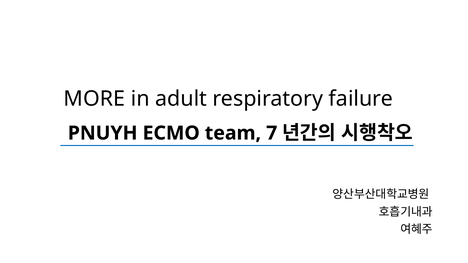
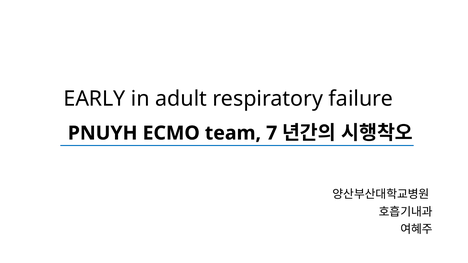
MORE: MORE -> EARLY
